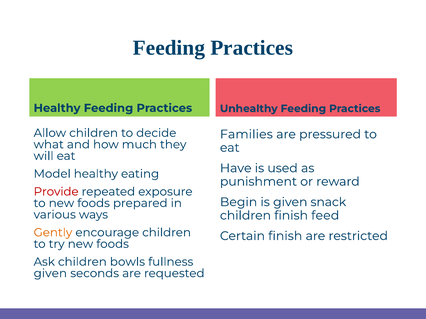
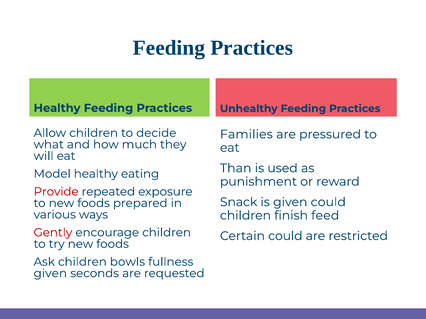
Have: Have -> Than
Begin: Begin -> Snack
given snack: snack -> could
Gently colour: orange -> red
Certain finish: finish -> could
